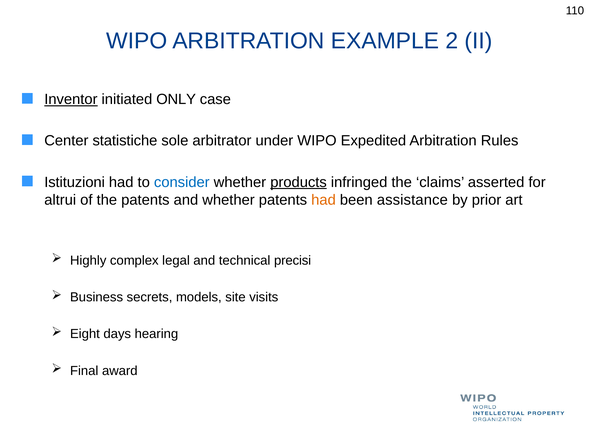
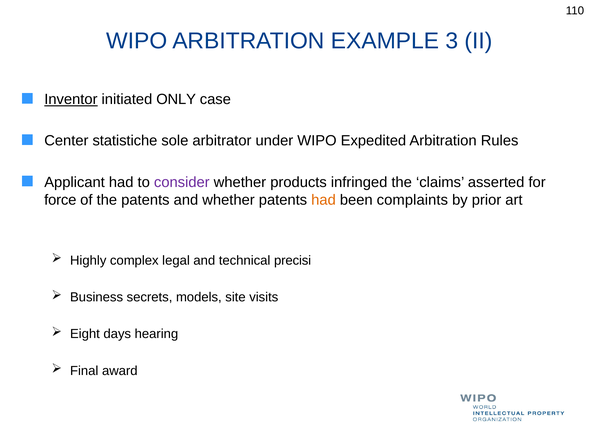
2: 2 -> 3
Istituzioni: Istituzioni -> Applicant
consider colour: blue -> purple
products underline: present -> none
altrui: altrui -> force
assistance: assistance -> complaints
